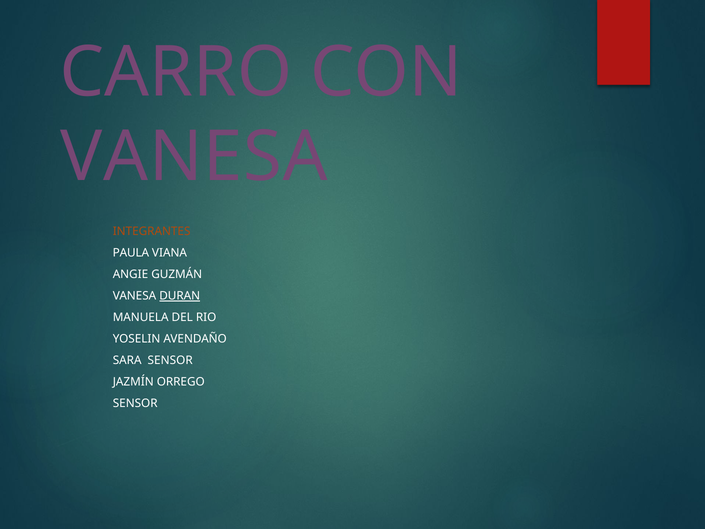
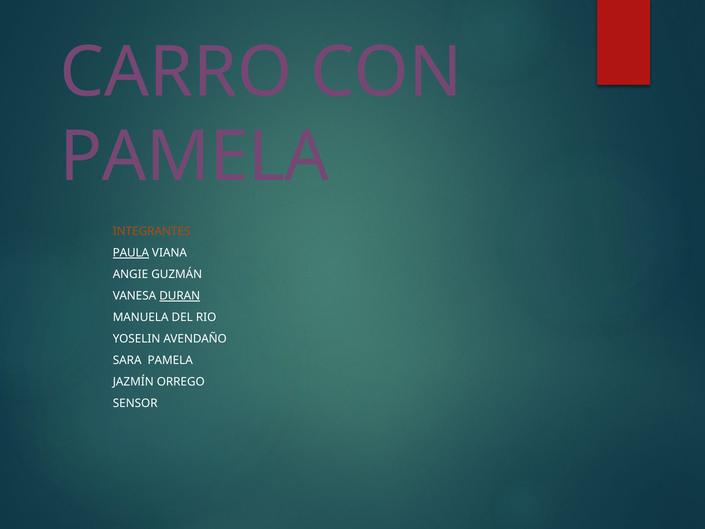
VANESA at (194, 157): VANESA -> PAMELA
PAULA underline: none -> present
SARA SENSOR: SENSOR -> PAMELA
